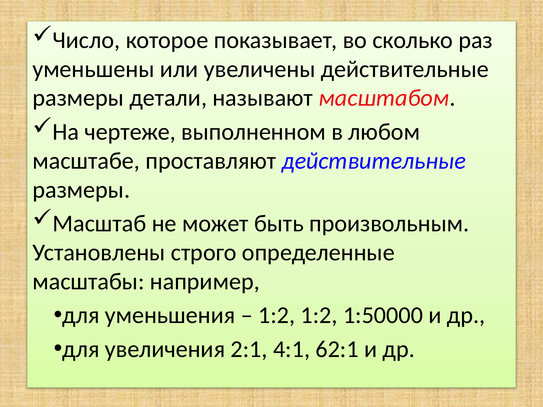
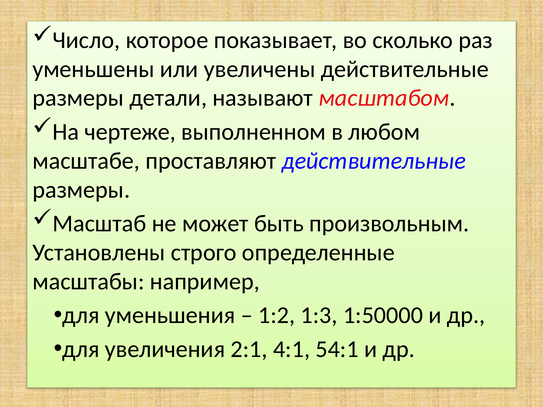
1:2 1:2: 1:2 -> 1:3
62:1: 62:1 -> 54:1
